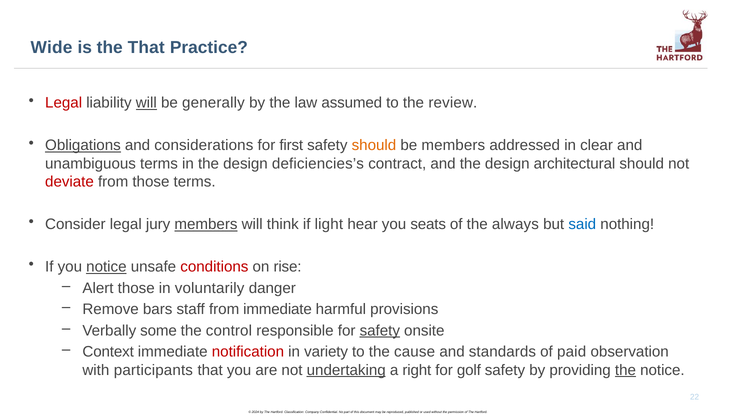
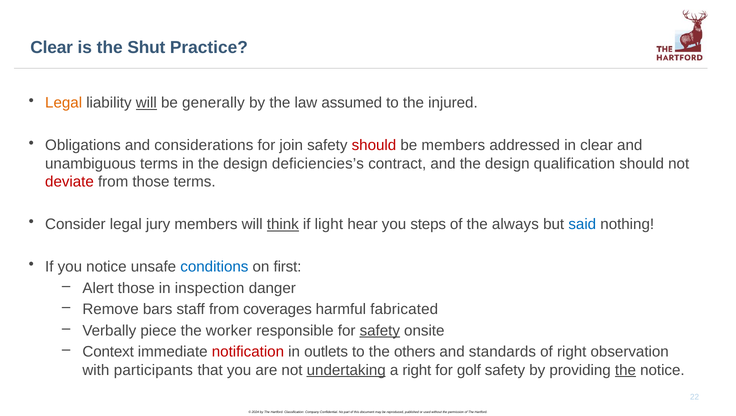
Wide at (51, 48): Wide -> Clear
the That: That -> Shut
Legal at (64, 103) colour: red -> orange
review: review -> injured
Obligations underline: present -> none
first: first -> join
should at (374, 145) colour: orange -> red
architectural: architectural -> qualification
members at (206, 224) underline: present -> none
think underline: none -> present
seats: seats -> steps
notice at (106, 267) underline: present -> none
conditions colour: red -> blue
rise: rise -> first
voluntarily: voluntarily -> inspection
from immediate: immediate -> coverages
provisions: provisions -> fabricated
some: some -> piece
control: control -> worker
variety: variety -> outlets
cause: cause -> others
of paid: paid -> right
